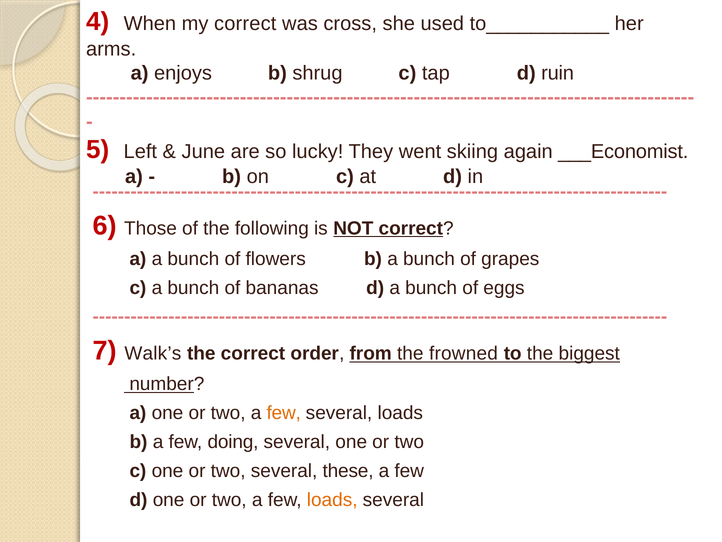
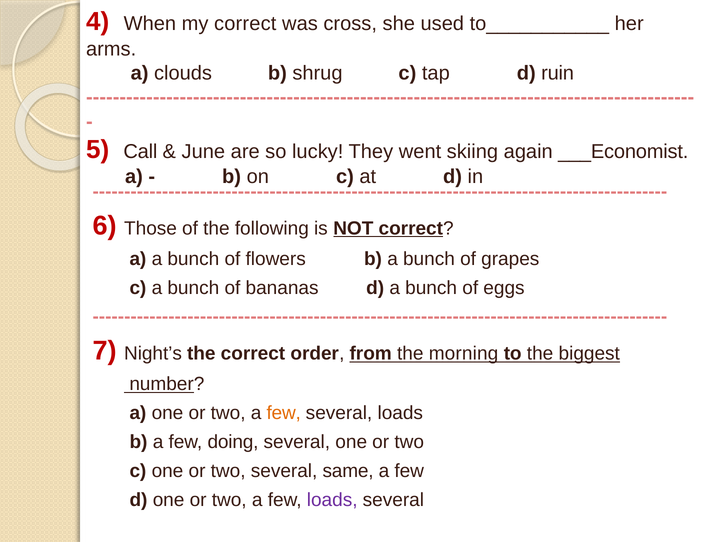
enjoys: enjoys -> clouds
Left: Left -> Call
Walk’s: Walk’s -> Night’s
frowned: frowned -> morning
these: these -> same
loads at (332, 499) colour: orange -> purple
